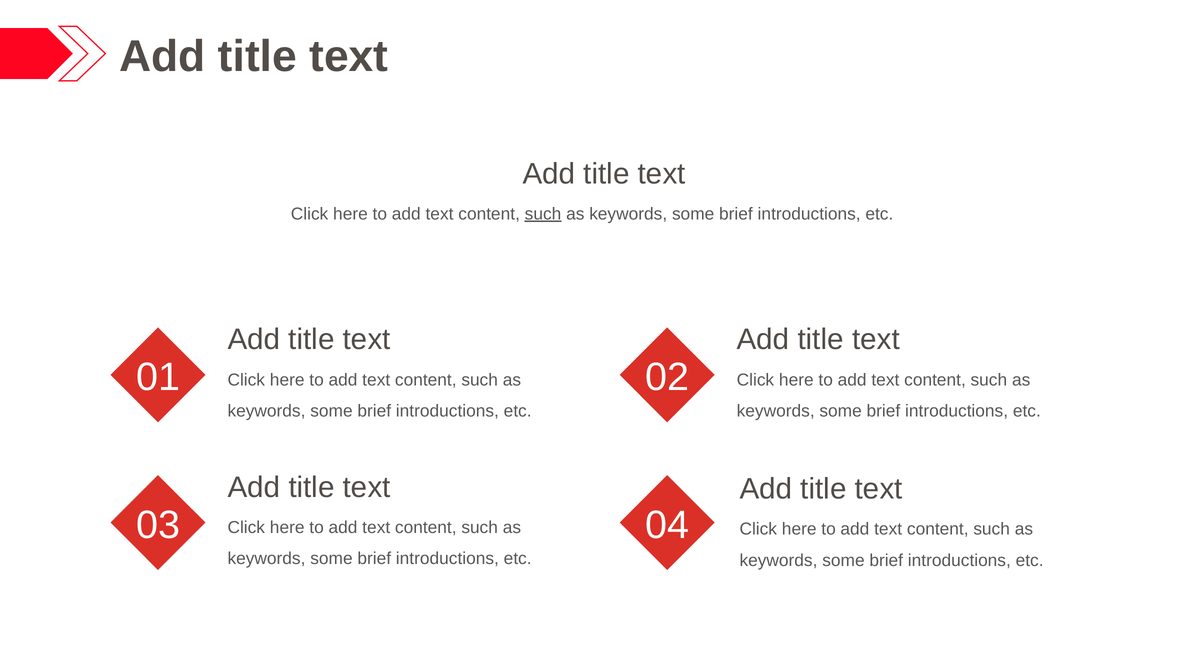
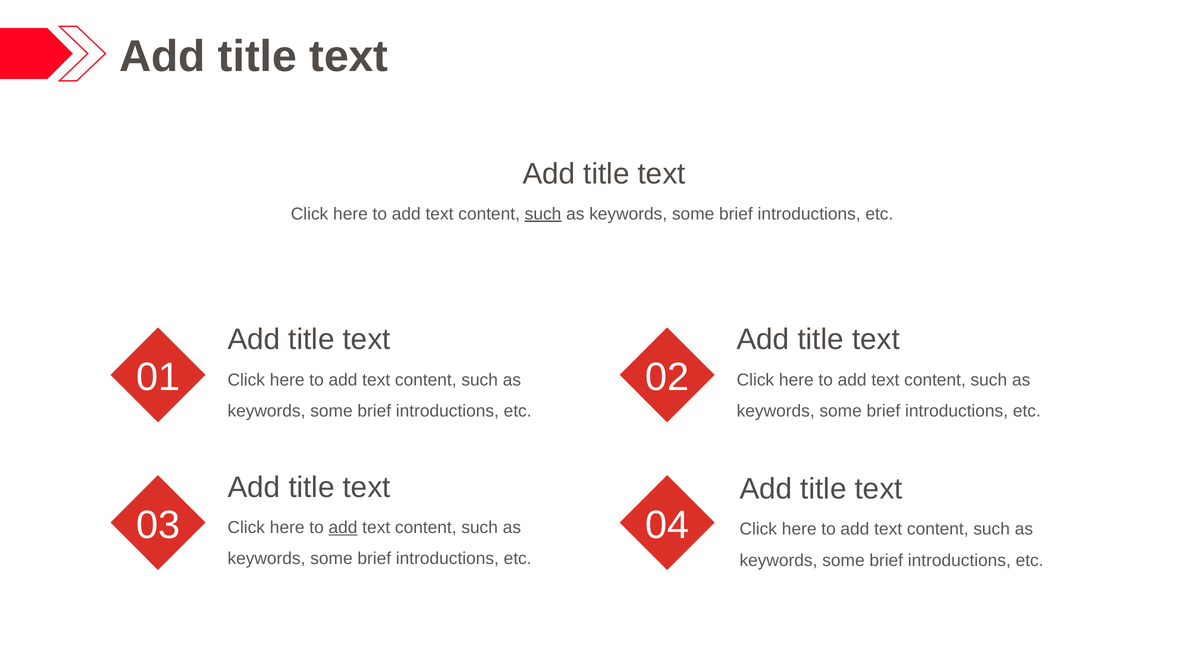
add at (343, 528) underline: none -> present
